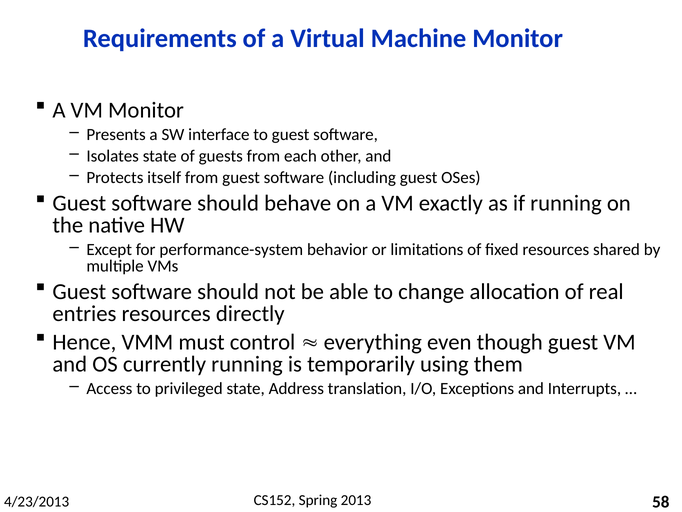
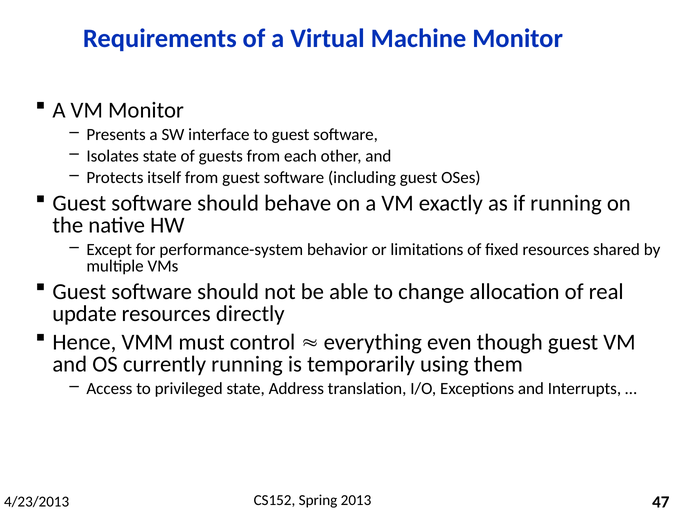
entries: entries -> update
58: 58 -> 47
